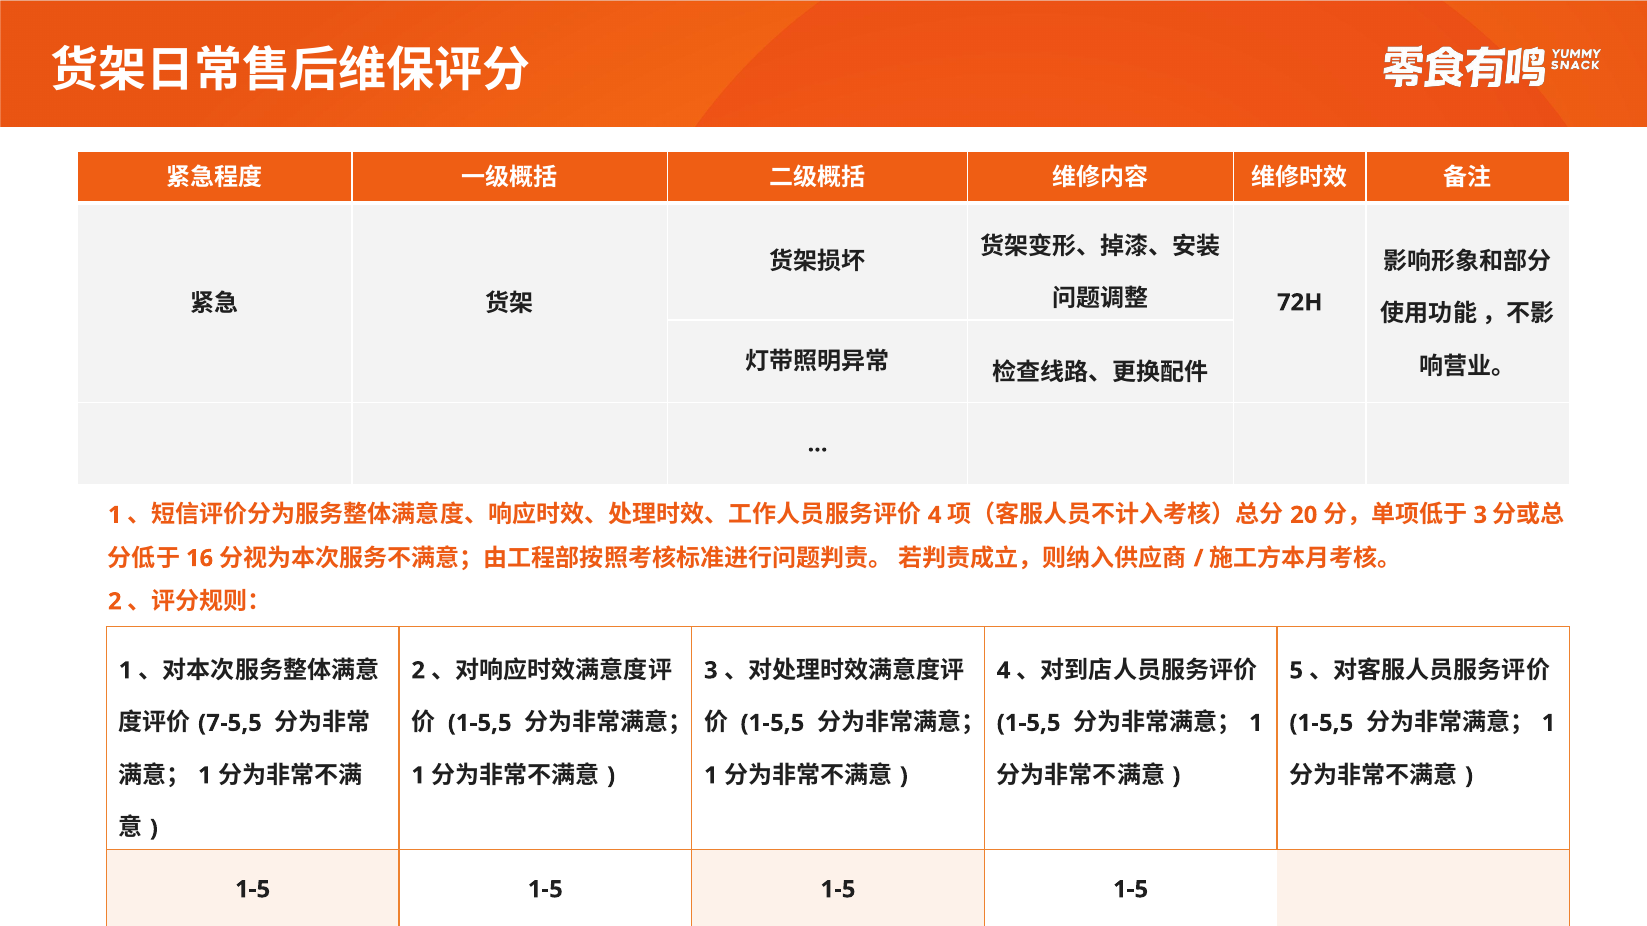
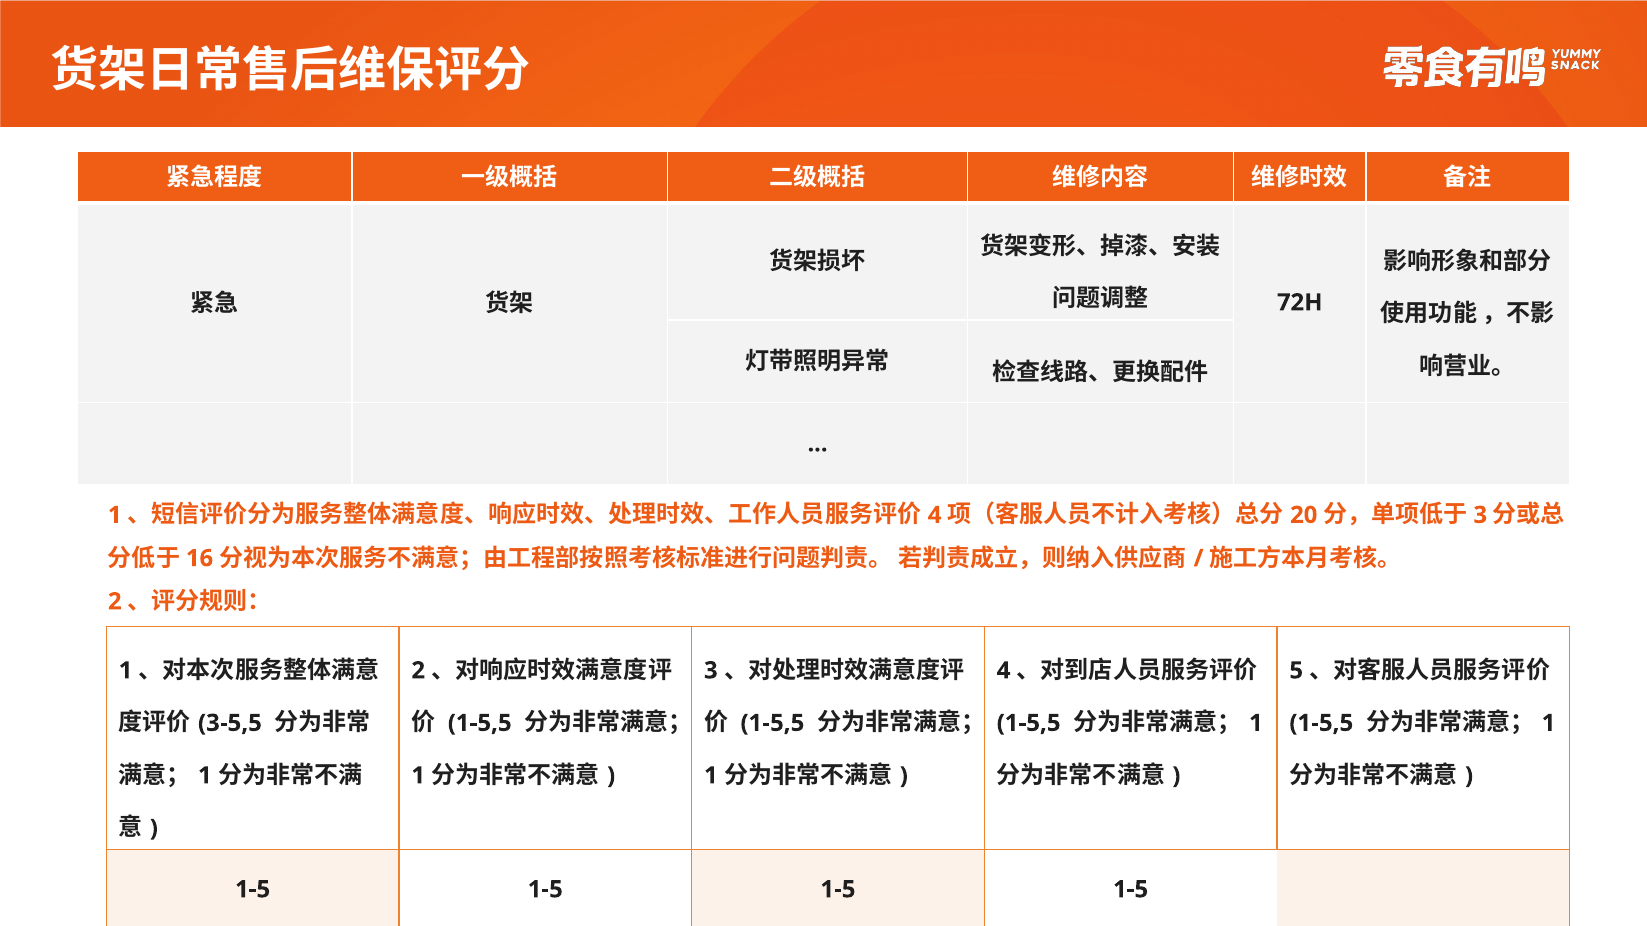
7-5,5: 7-5,5 -> 3-5,5
